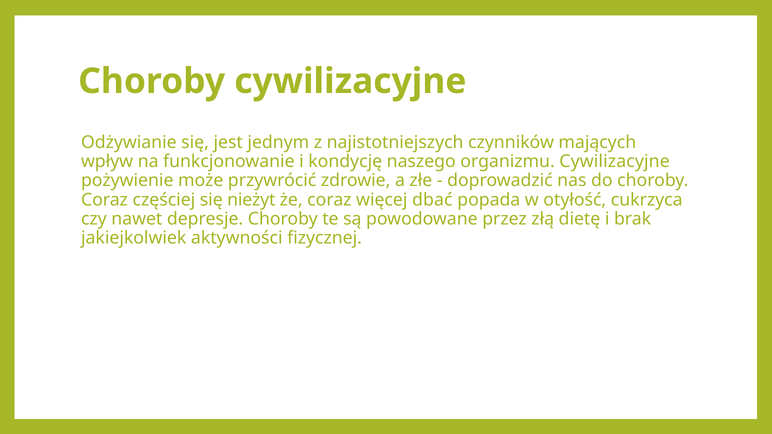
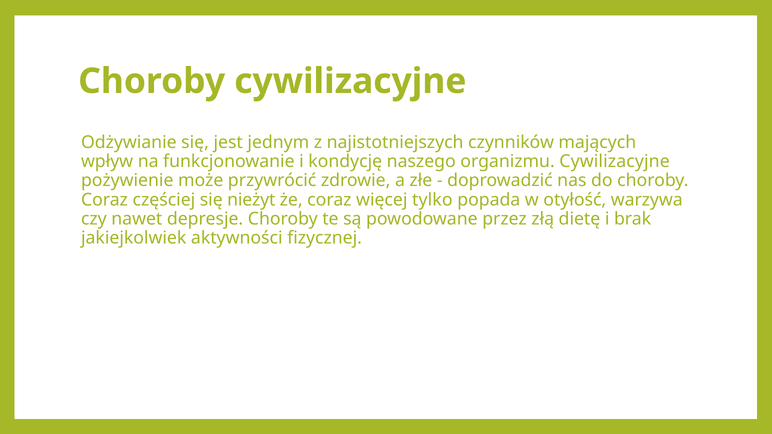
dbać: dbać -> tylko
cukrzyca: cukrzyca -> warzywa
